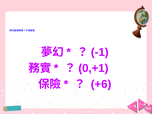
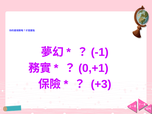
+6: +6 -> +3
